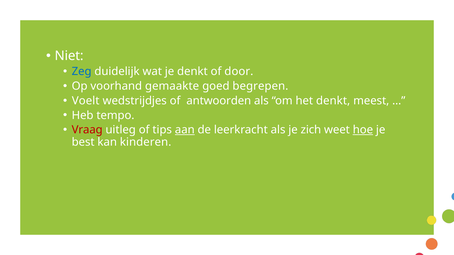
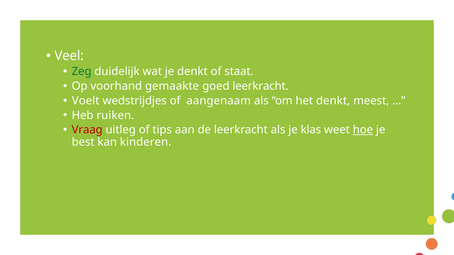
Niet: Niet -> Veel
Zeg colour: blue -> green
door: door -> staat
goed begrepen: begrepen -> leerkracht
antwoorden: antwoorden -> aangenaam
tempo: tempo -> ruiken
aan underline: present -> none
zich: zich -> klas
